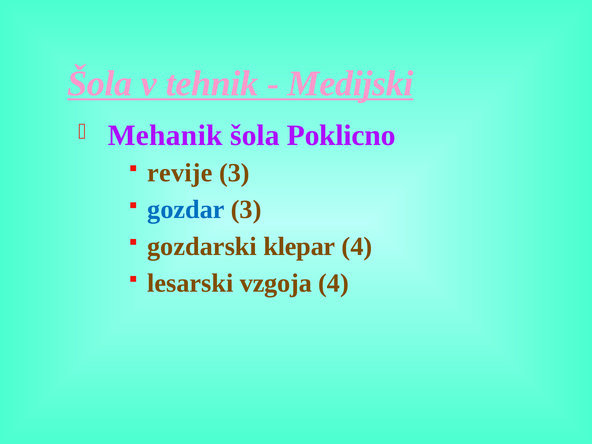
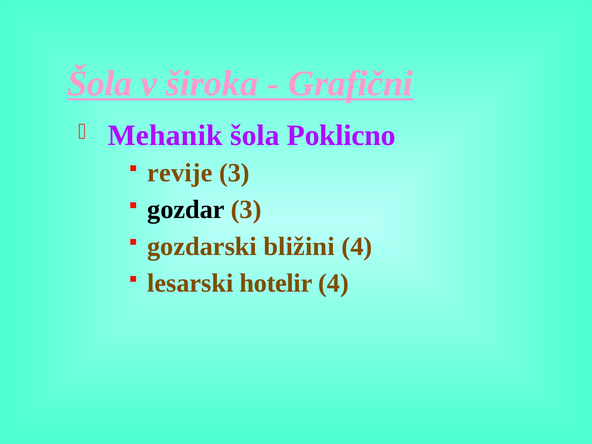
tehnik: tehnik -> široka
Medijski: Medijski -> Grafični
gozdar colour: blue -> black
klepar: klepar -> bližini
vzgoja: vzgoja -> hotelir
